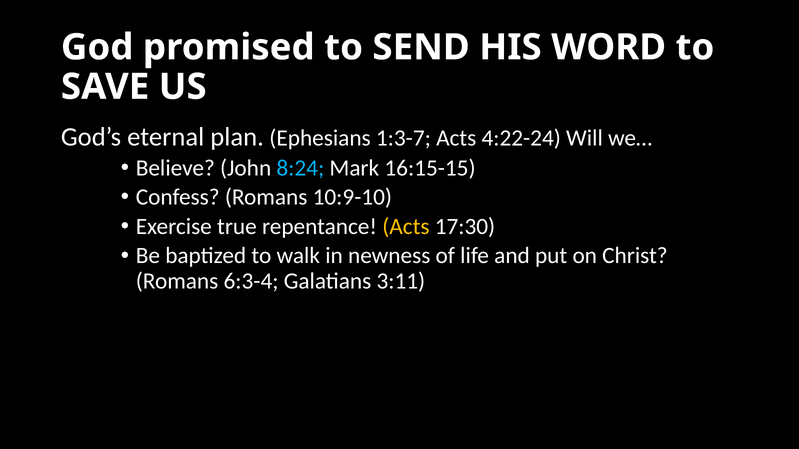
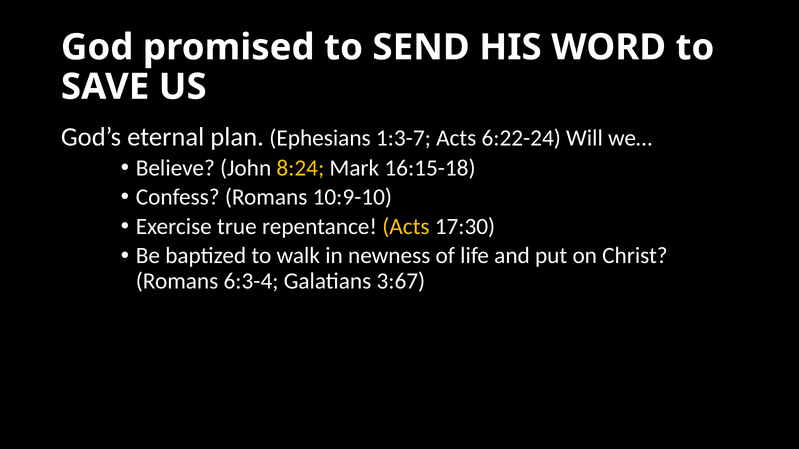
4:22-24: 4:22-24 -> 6:22-24
8:24 colour: light blue -> yellow
16:15-15: 16:15-15 -> 16:15-18
3:11: 3:11 -> 3:67
